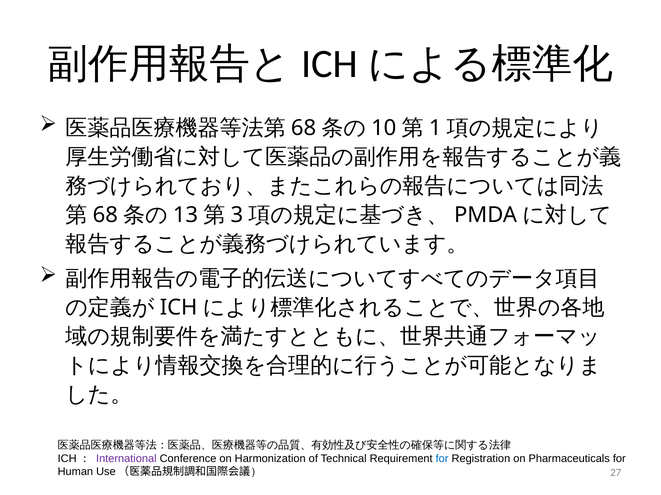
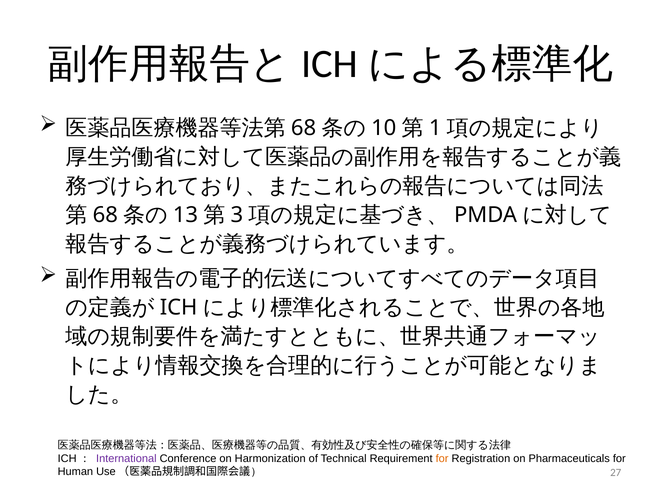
for at (442, 459) colour: blue -> orange
